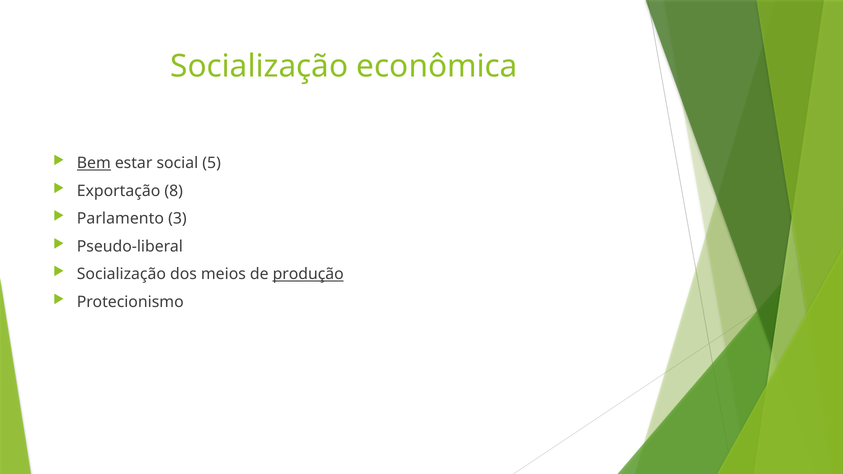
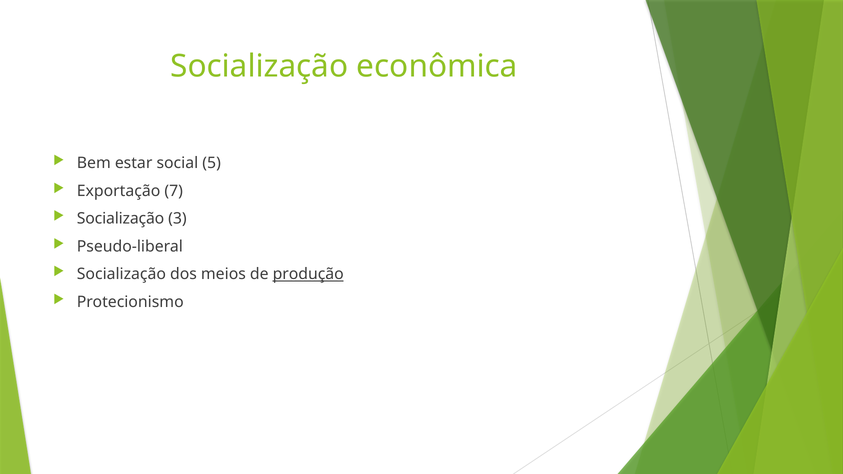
Bem underline: present -> none
8: 8 -> 7
Parlamento at (120, 219): Parlamento -> Socialização
